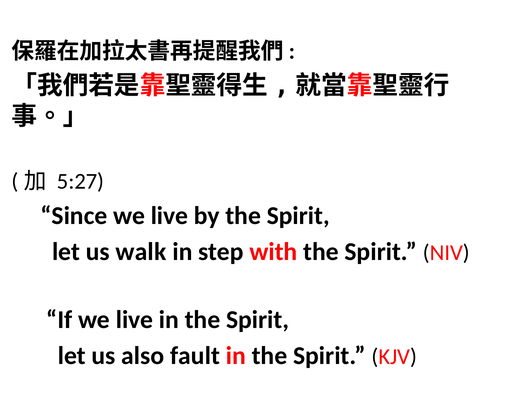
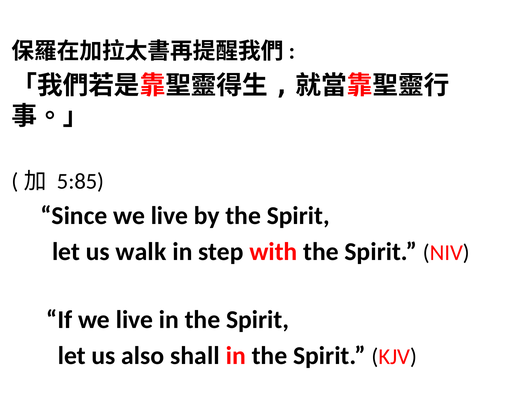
5:27: 5:27 -> 5:85
fault: fault -> shall
